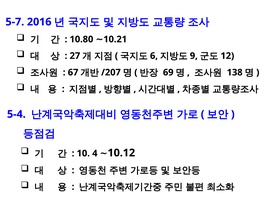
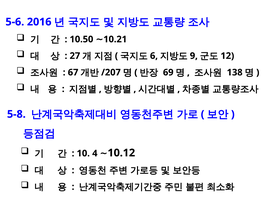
5-7: 5-7 -> 5-6
10.80: 10.80 -> 10.50
5-4: 5-4 -> 5-8
